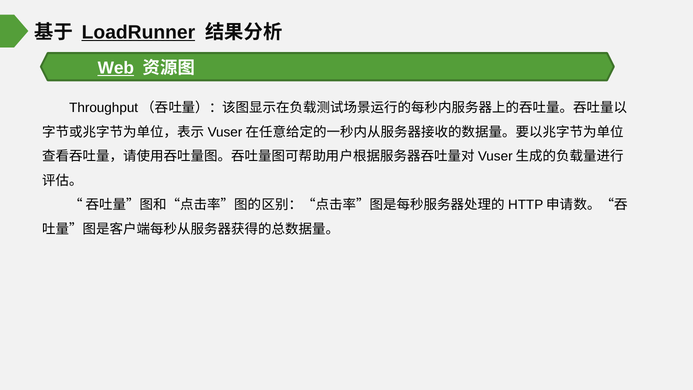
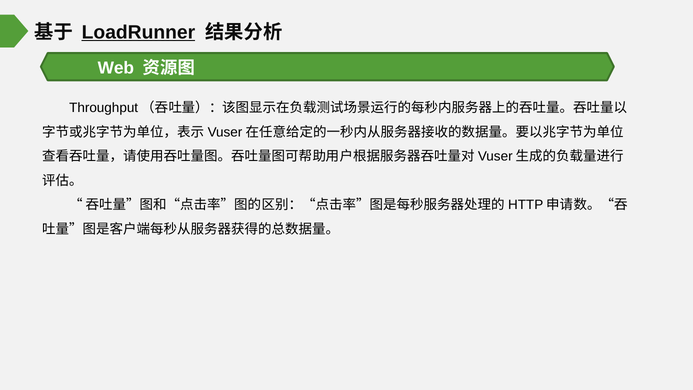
Web underline: present -> none
